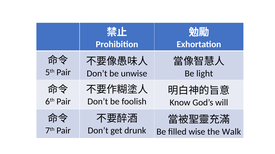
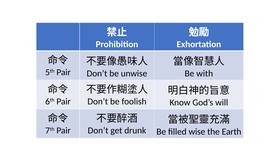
light: light -> with
Walk: Walk -> Earth
